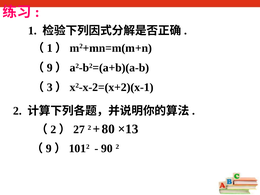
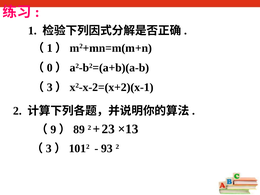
9 at (50, 68): 9 -> 0
2 at (53, 130): 2 -> 9
27: 27 -> 89
80: 80 -> 23
9 at (49, 149): 9 -> 3
90: 90 -> 93
